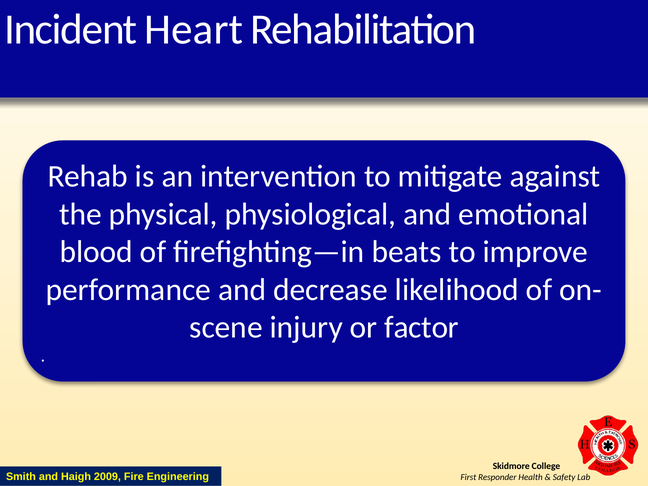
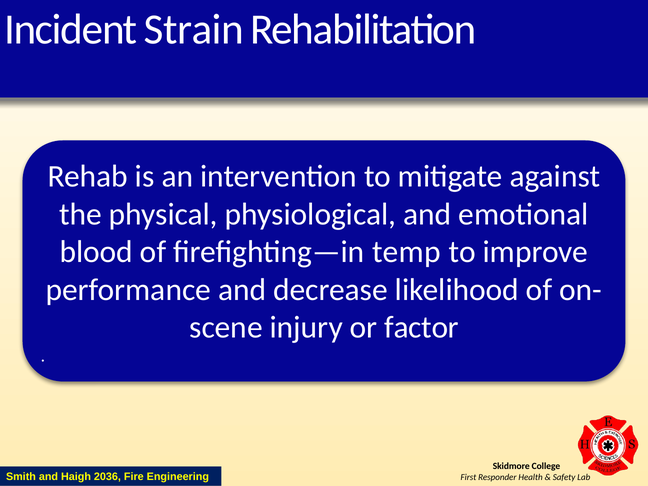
Heart: Heart -> Strain
beats: beats -> temp
2009: 2009 -> 2036
